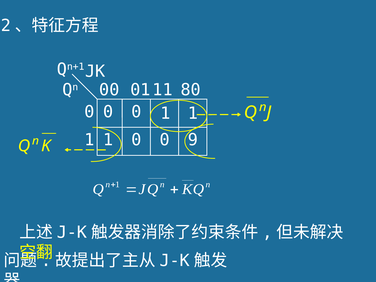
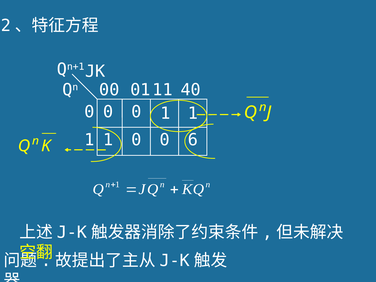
80: 80 -> 40
9: 9 -> 6
